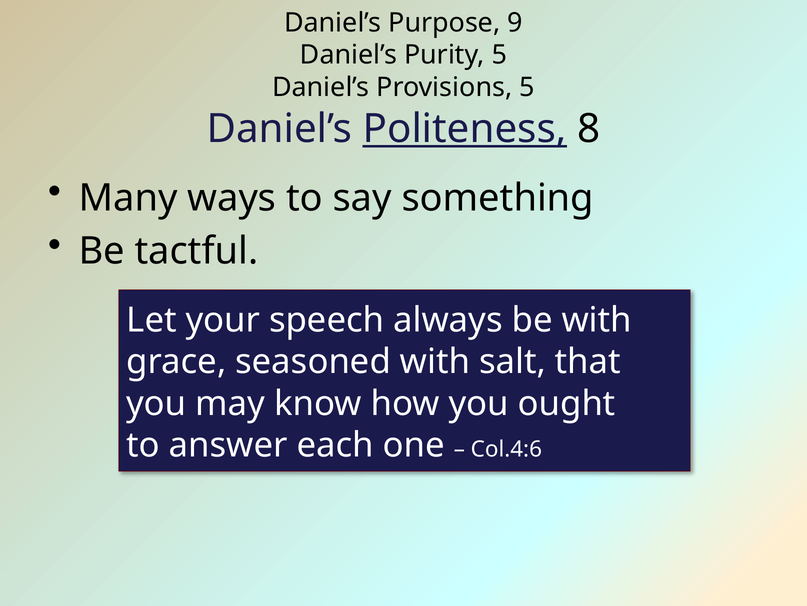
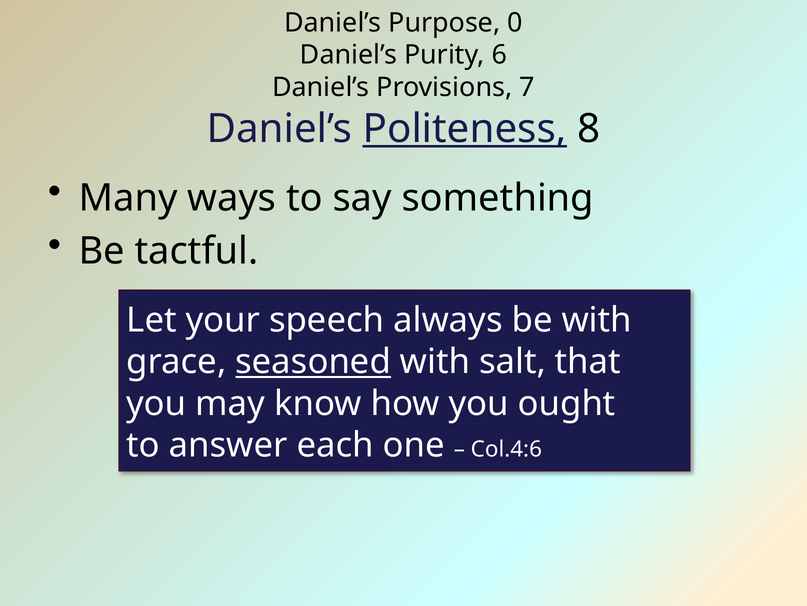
9: 9 -> 0
Purity 5: 5 -> 6
Provisions 5: 5 -> 7
seasoned underline: none -> present
